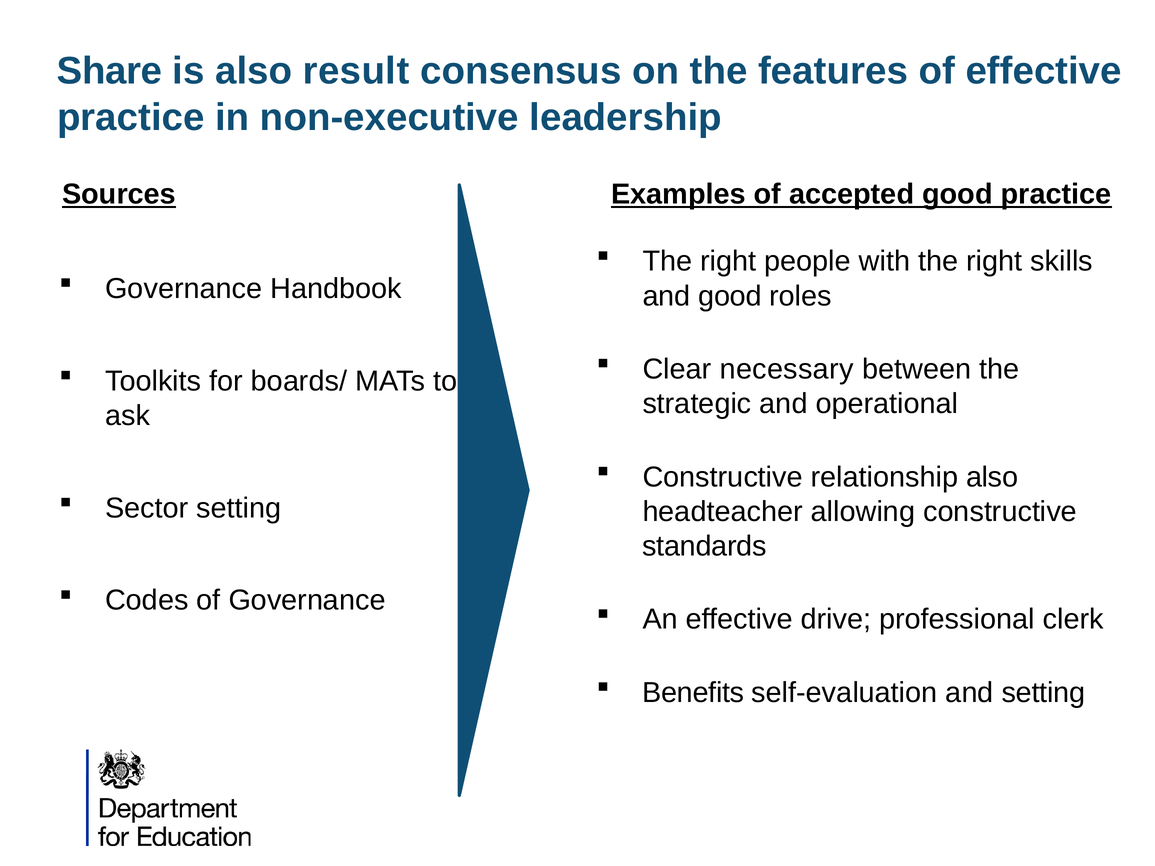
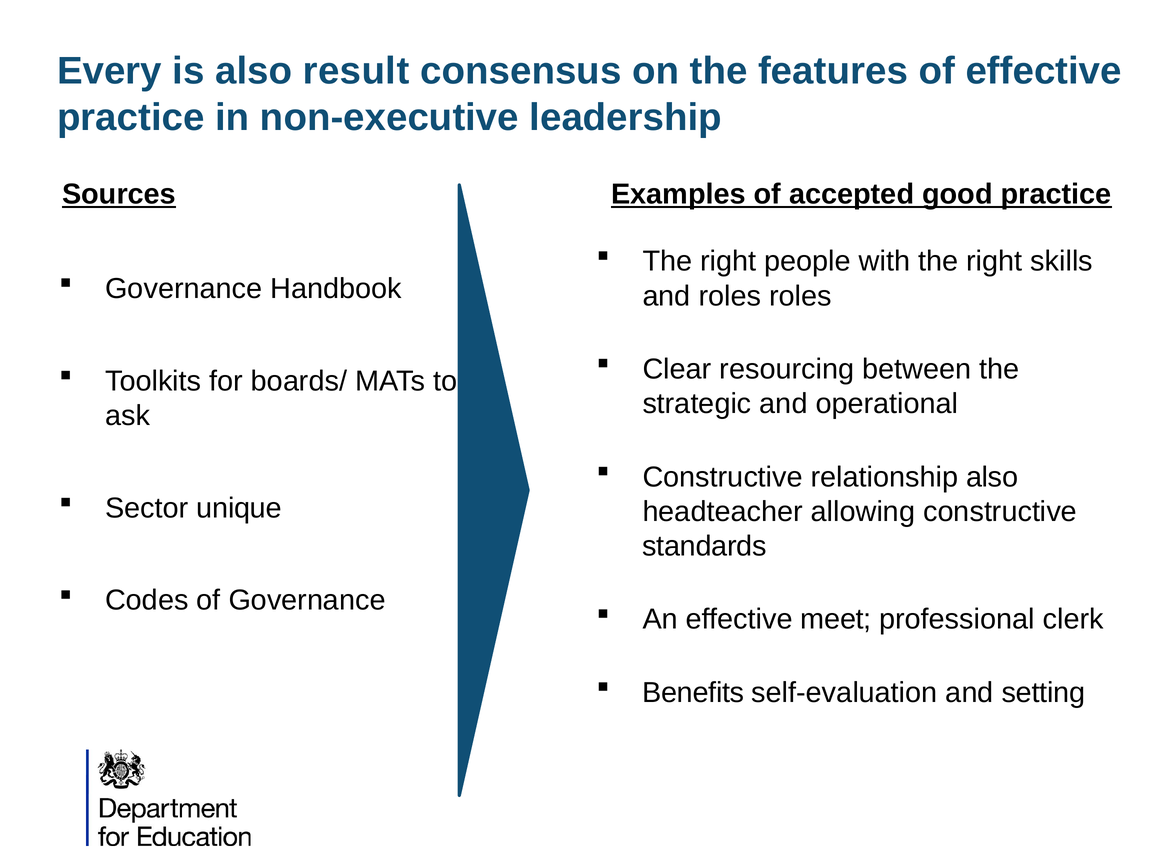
Share: Share -> Every
and good: good -> roles
necessary: necessary -> resourcing
Sector setting: setting -> unique
drive: drive -> meet
